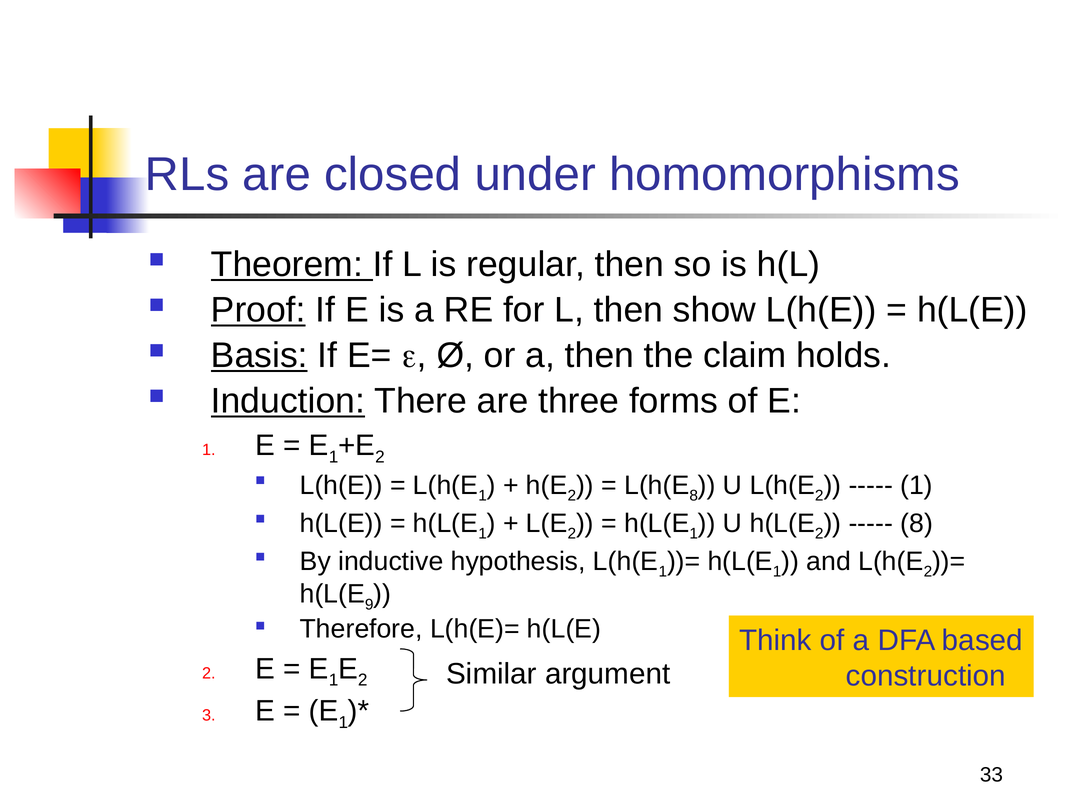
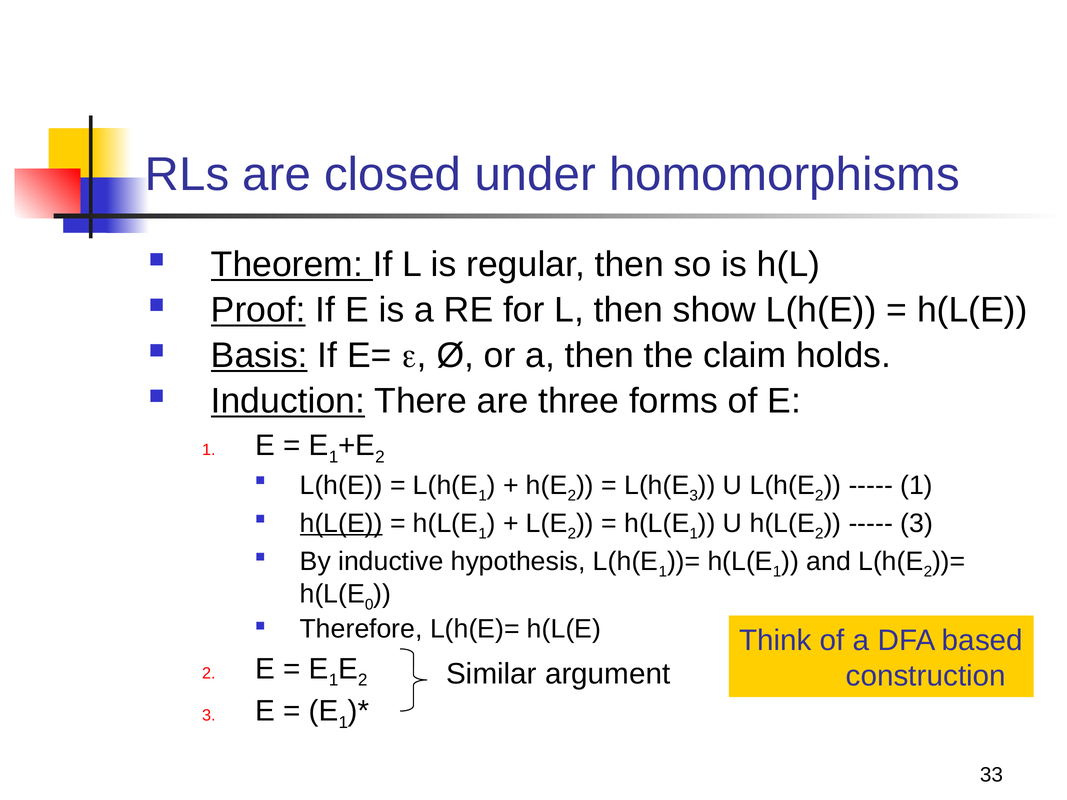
L(h(E 8: 8 -> 3
h(L(E at (341, 523) underline: none -> present
8 at (917, 523): 8 -> 3
9: 9 -> 0
